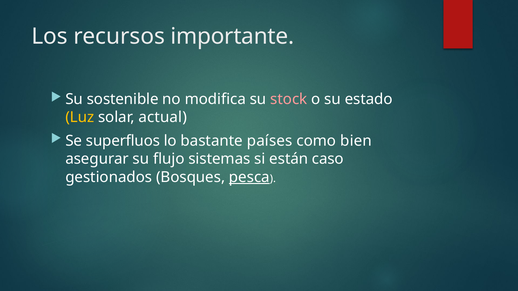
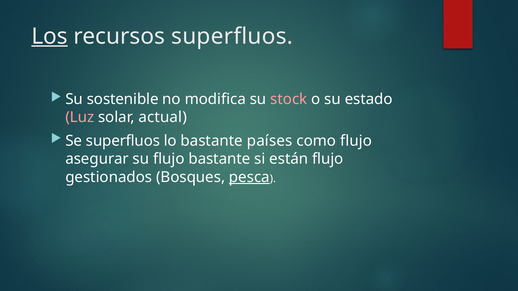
Los underline: none -> present
recursos importante: importante -> superfluos
Luz colour: yellow -> pink
como bien: bien -> flujo
flujo sistemas: sistemas -> bastante
están caso: caso -> flujo
